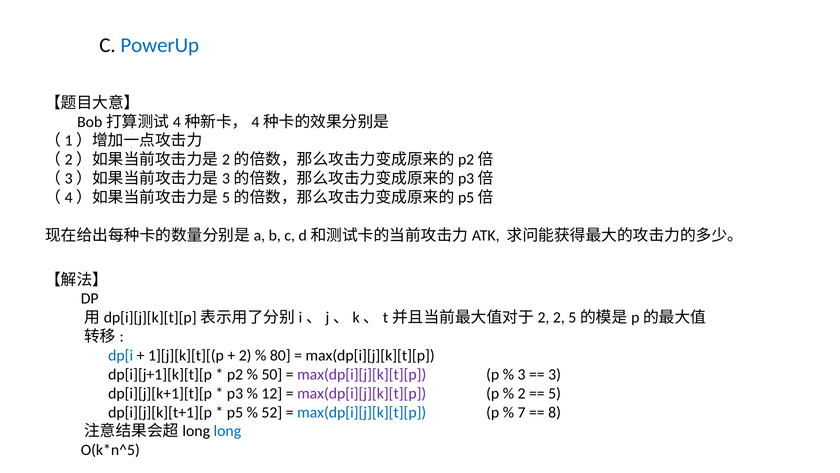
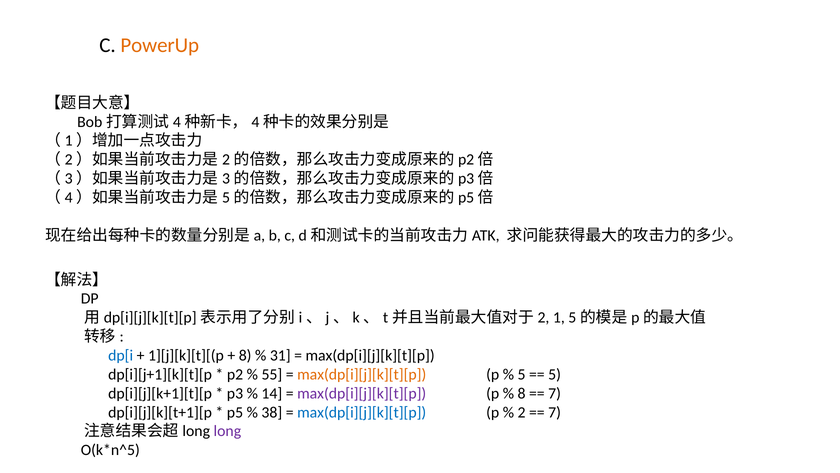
PowerUp colour: blue -> orange
2 at (559, 317): 2 -> 1
2 at (245, 355): 2 -> 8
80: 80 -> 31
50: 50 -> 55
max(dp[i][j][k][t][p at (362, 374) colour: purple -> orange
3 at (522, 374): 3 -> 5
3 at (555, 374): 3 -> 5
12: 12 -> 14
2 at (522, 393): 2 -> 8
5 at (555, 393): 5 -> 7
52: 52 -> 38
7: 7 -> 2
8 at (555, 412): 8 -> 7
long colour: blue -> purple
